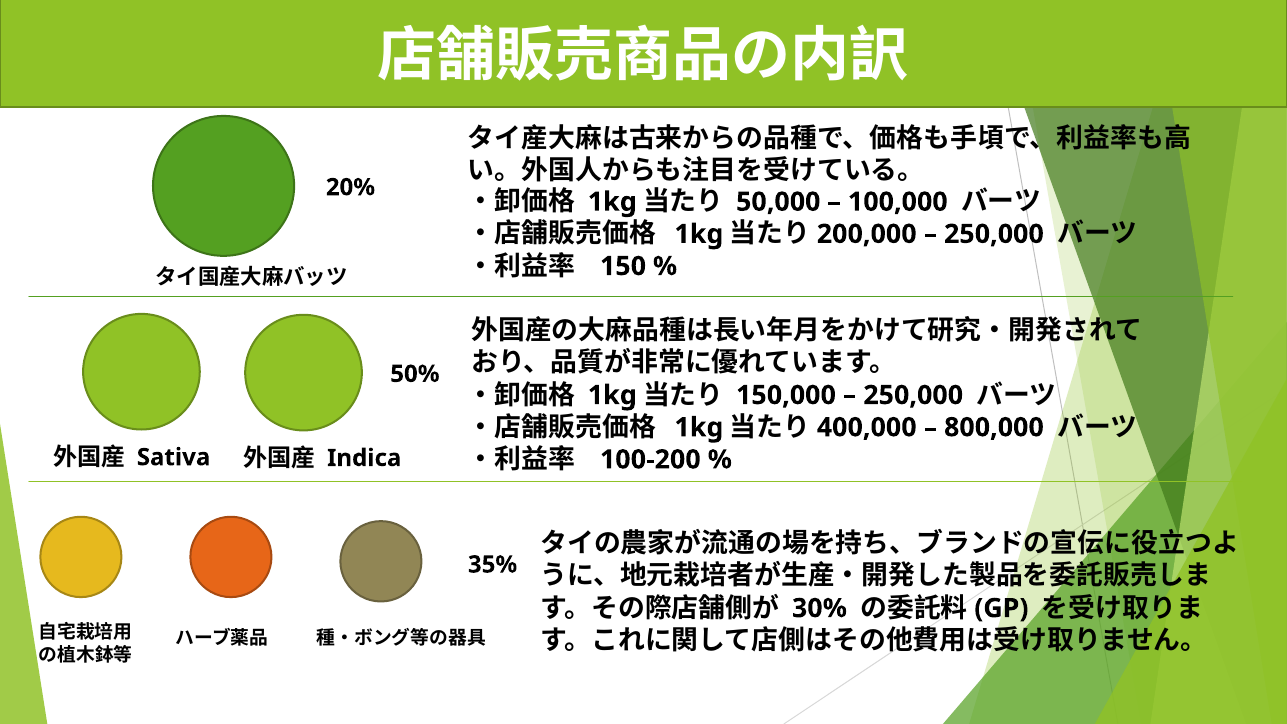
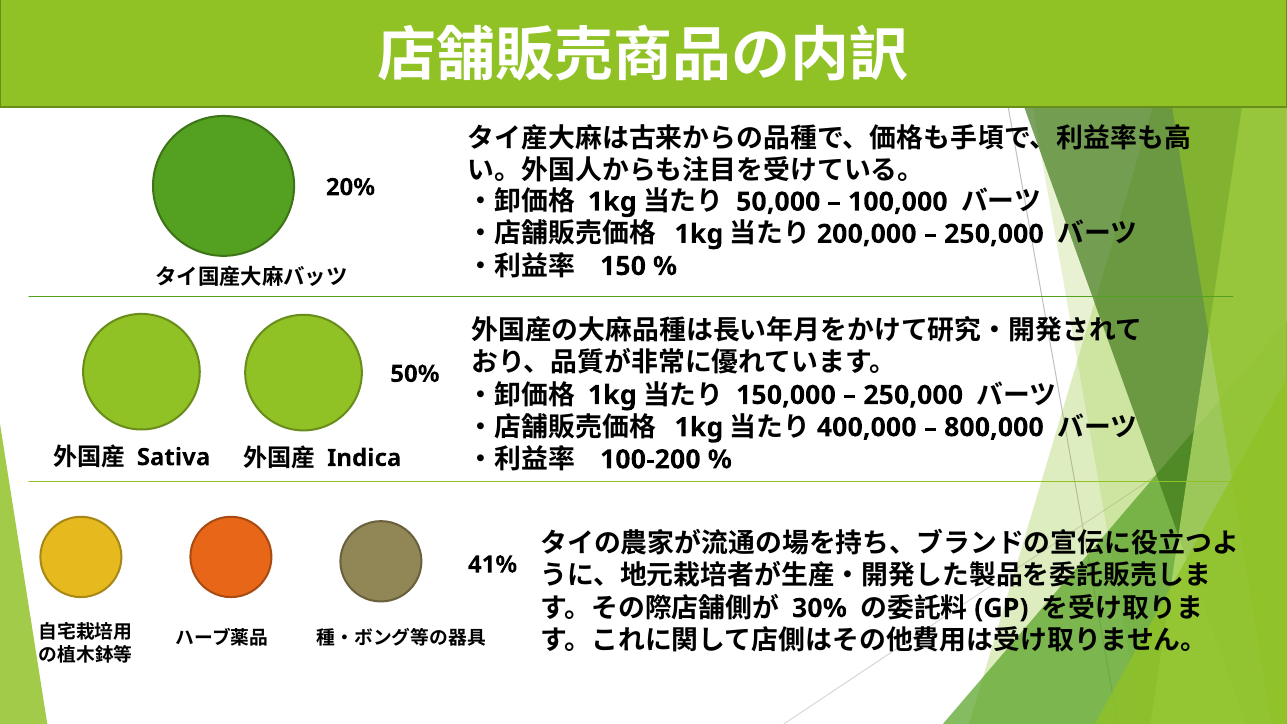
35%: 35% -> 41%
